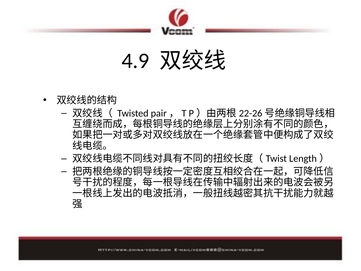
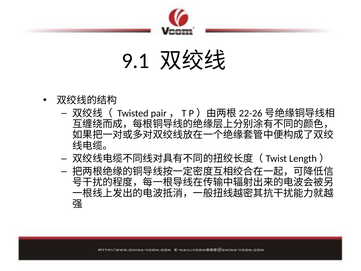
4.9: 4.9 -> 9.1
